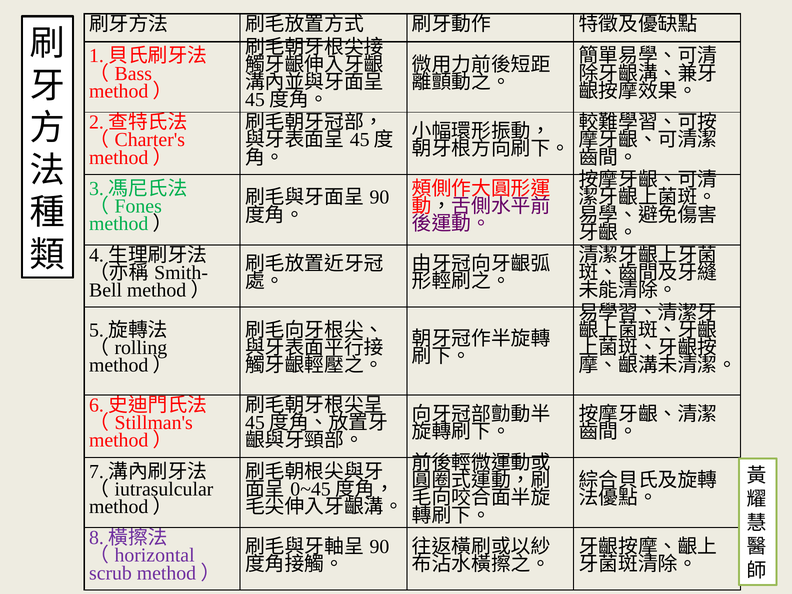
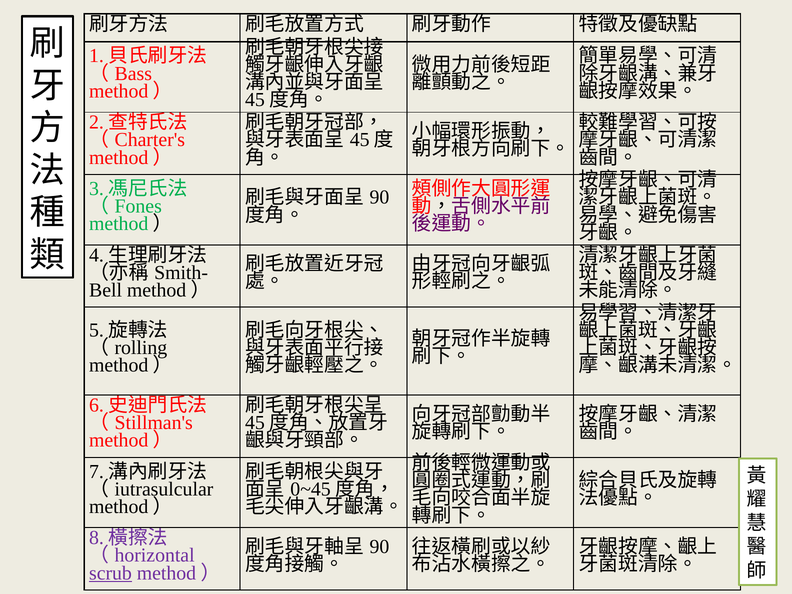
scrub underline: none -> present
